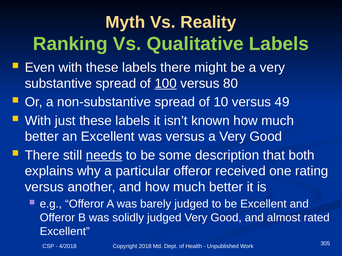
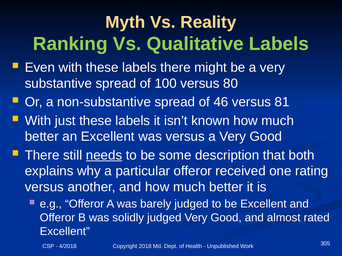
100 underline: present -> none
10: 10 -> 46
49: 49 -> 81
